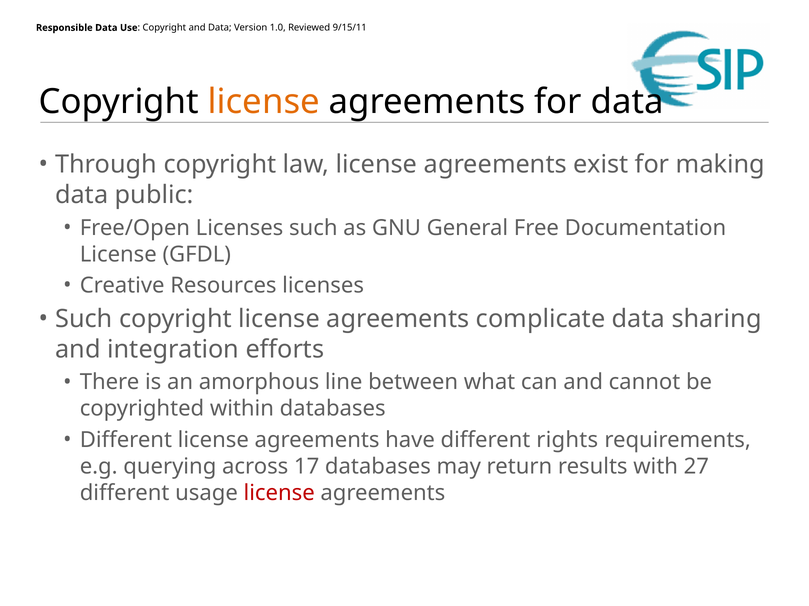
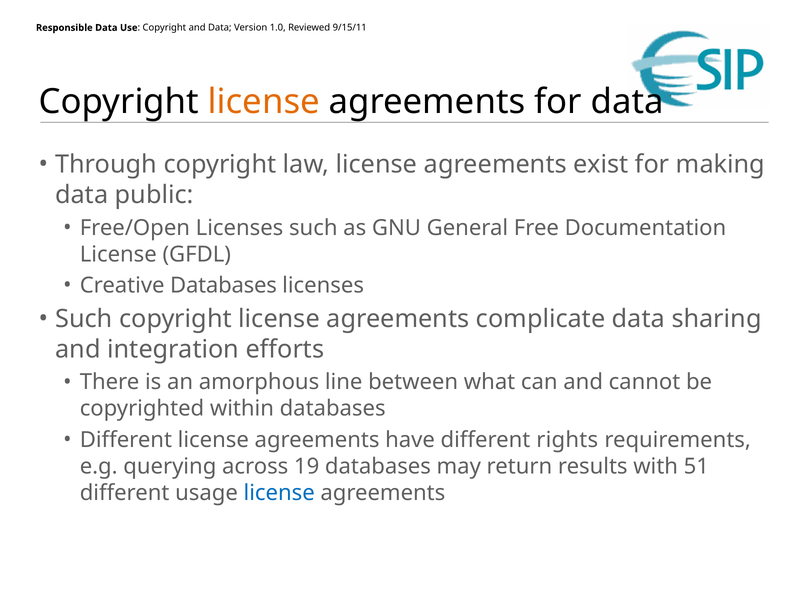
Creative Resources: Resources -> Databases
17: 17 -> 19
27: 27 -> 51
license at (279, 494) colour: red -> blue
